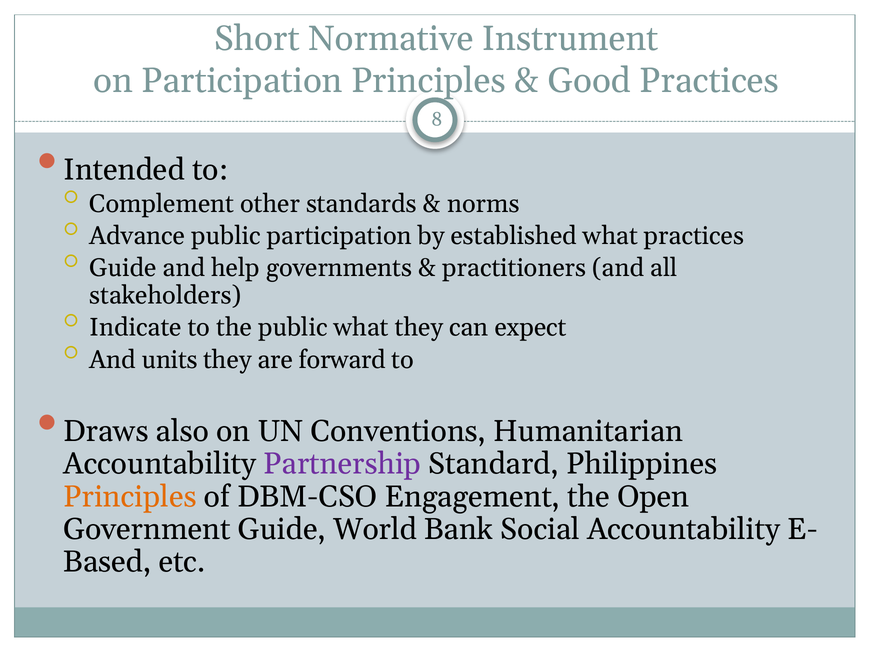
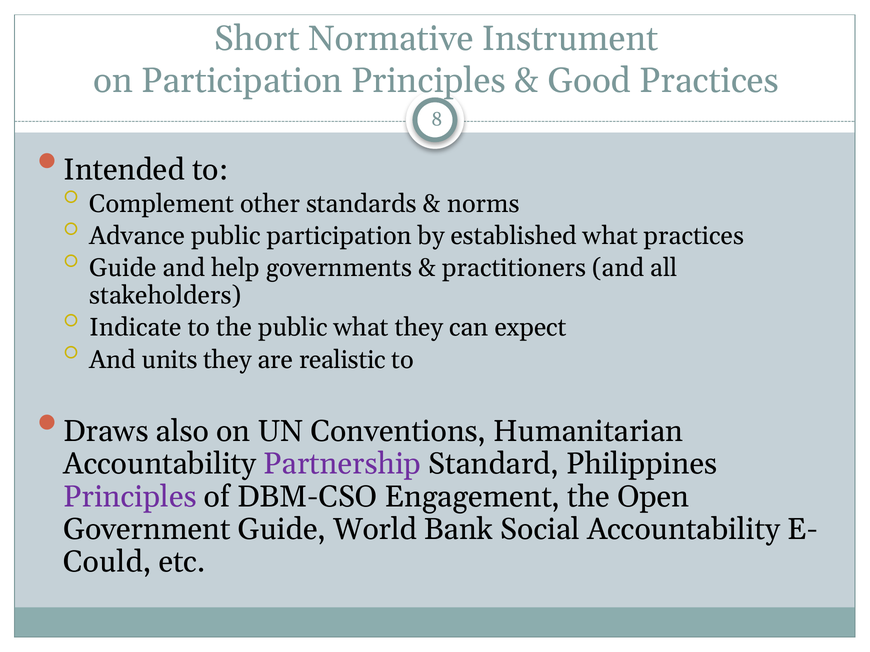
forward: forward -> realistic
Principles at (130, 497) colour: orange -> purple
Based: Based -> Could
